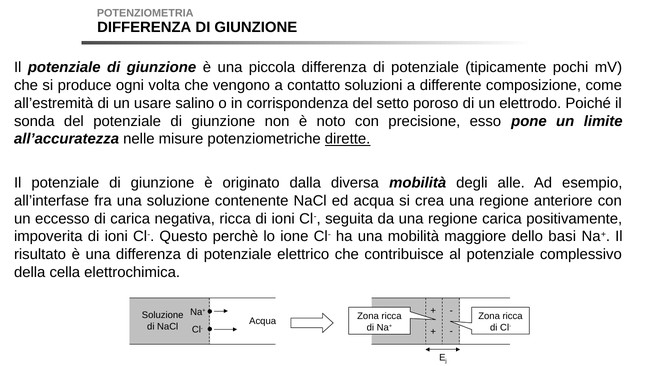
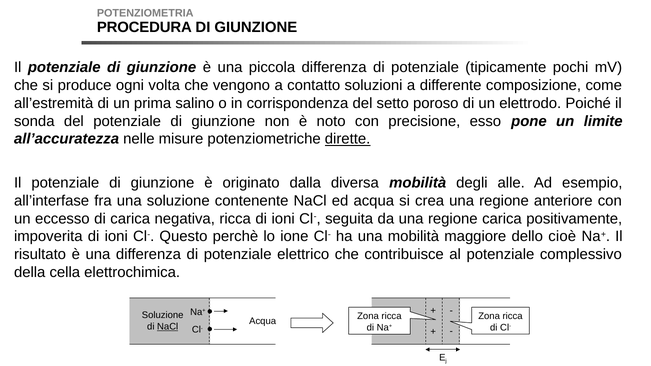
DIFFERENZA at (144, 28): DIFFERENZA -> PROCEDURA
usare: usare -> prima
basi: basi -> cioè
NaCl at (168, 327) underline: none -> present
